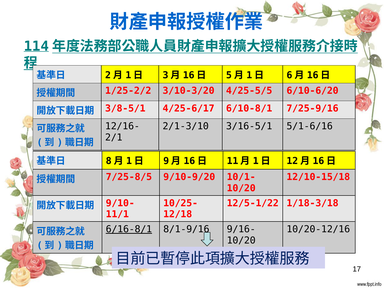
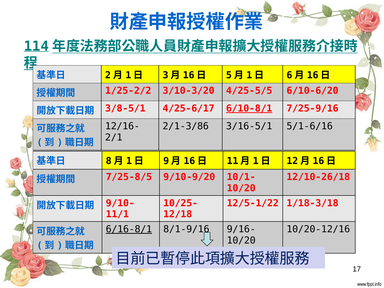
6/10-8/1 underline: none -> present
2/1-3/10: 2/1-3/10 -> 2/1-3/86
12/10-15/18: 12/10-15/18 -> 12/10-26/18
